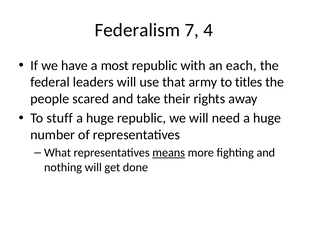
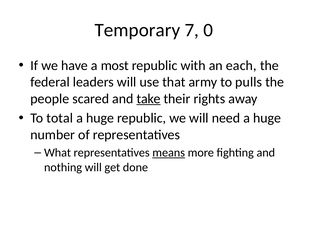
Federalism: Federalism -> Temporary
4: 4 -> 0
titles: titles -> pulls
take underline: none -> present
stuff: stuff -> total
